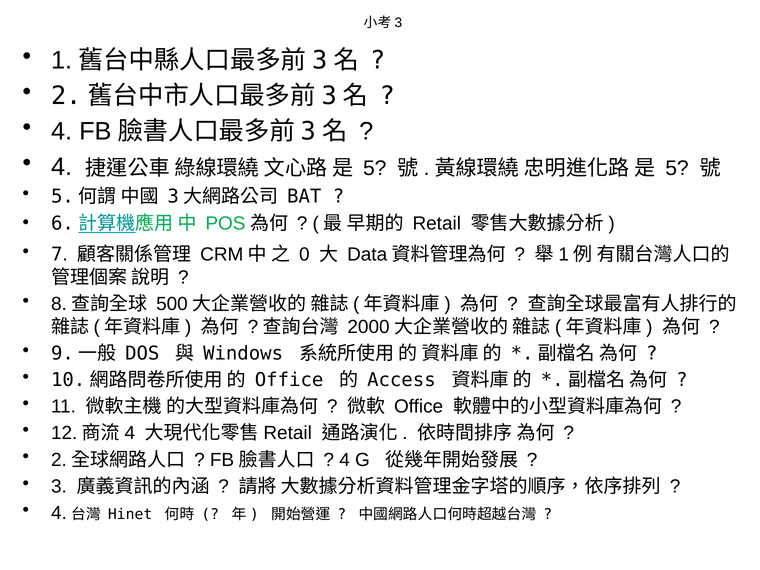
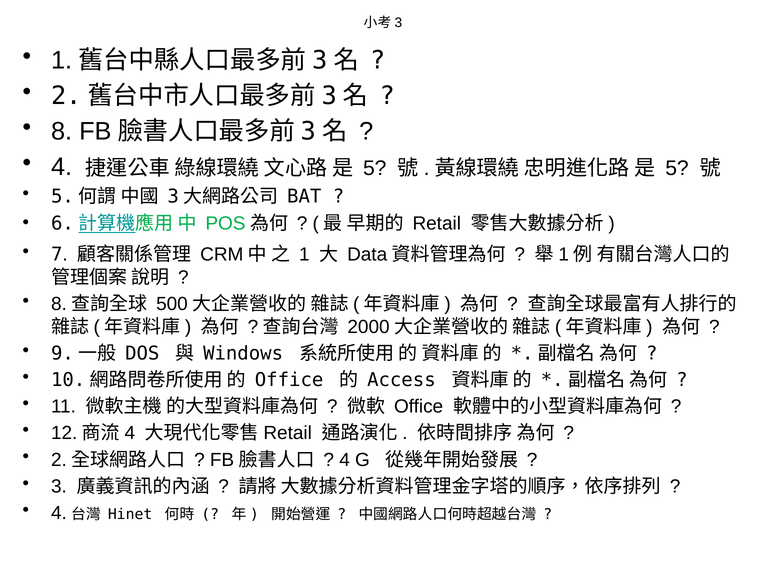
4 at (62, 131): 4 -> 8
0: 0 -> 1
